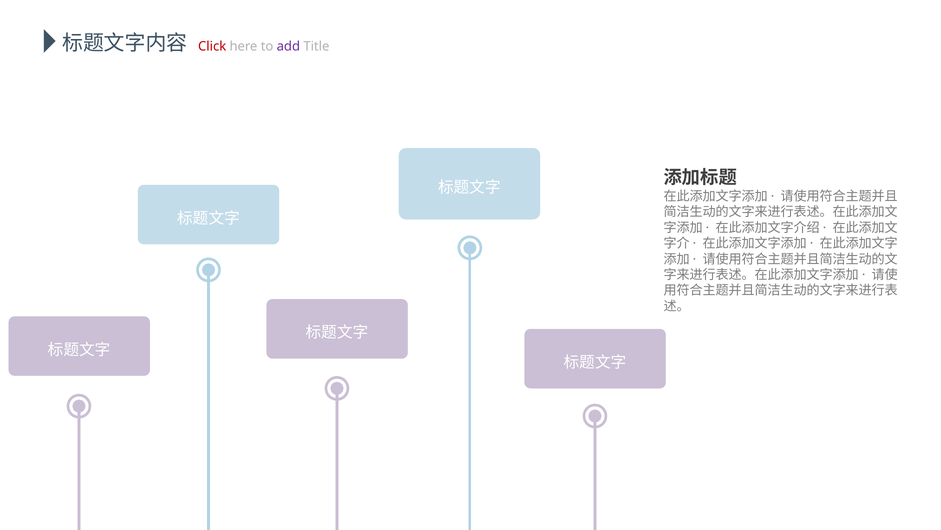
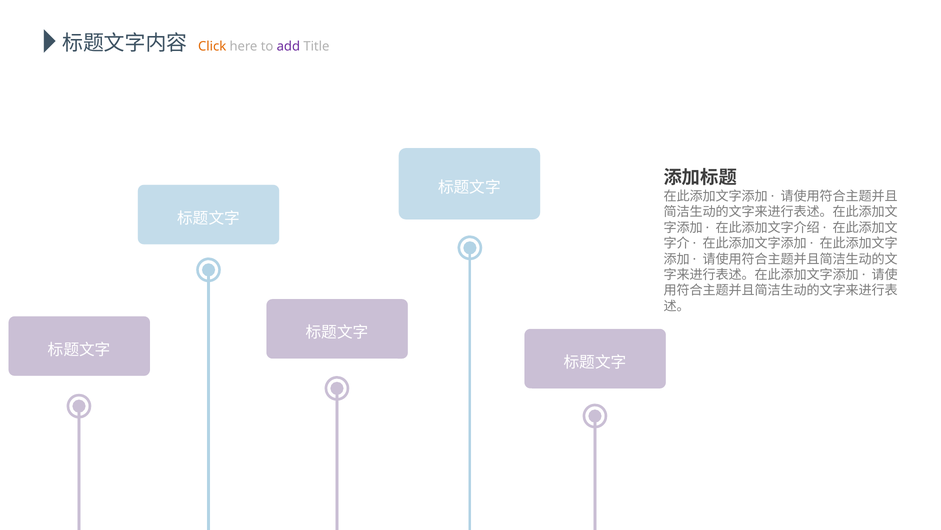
Click colour: red -> orange
